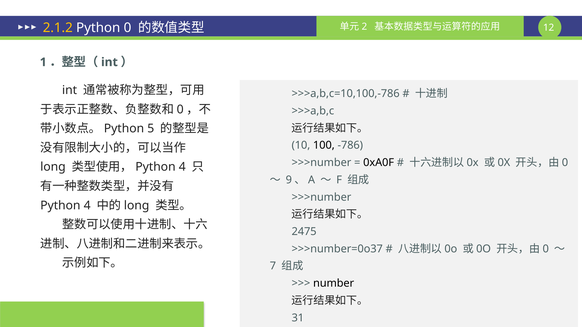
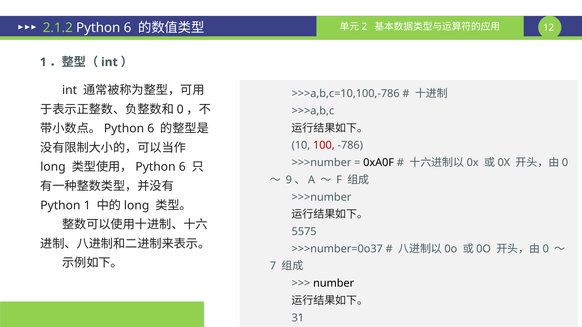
2.1.2 colour: yellow -> light green
0 at (128, 28): 0 -> 6
5 at (151, 129): 5 -> 6
100 colour: black -> red
4 at (182, 167): 4 -> 6
4 at (87, 206): 4 -> 1
2475: 2475 -> 5575
